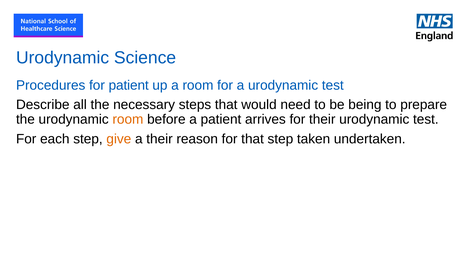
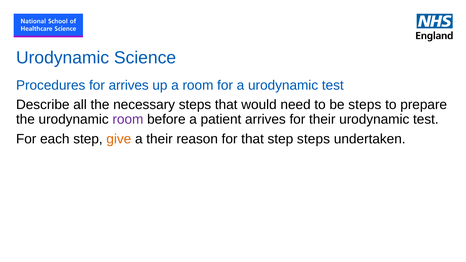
for patient: patient -> arrives
be being: being -> steps
room at (128, 120) colour: orange -> purple
step taken: taken -> steps
